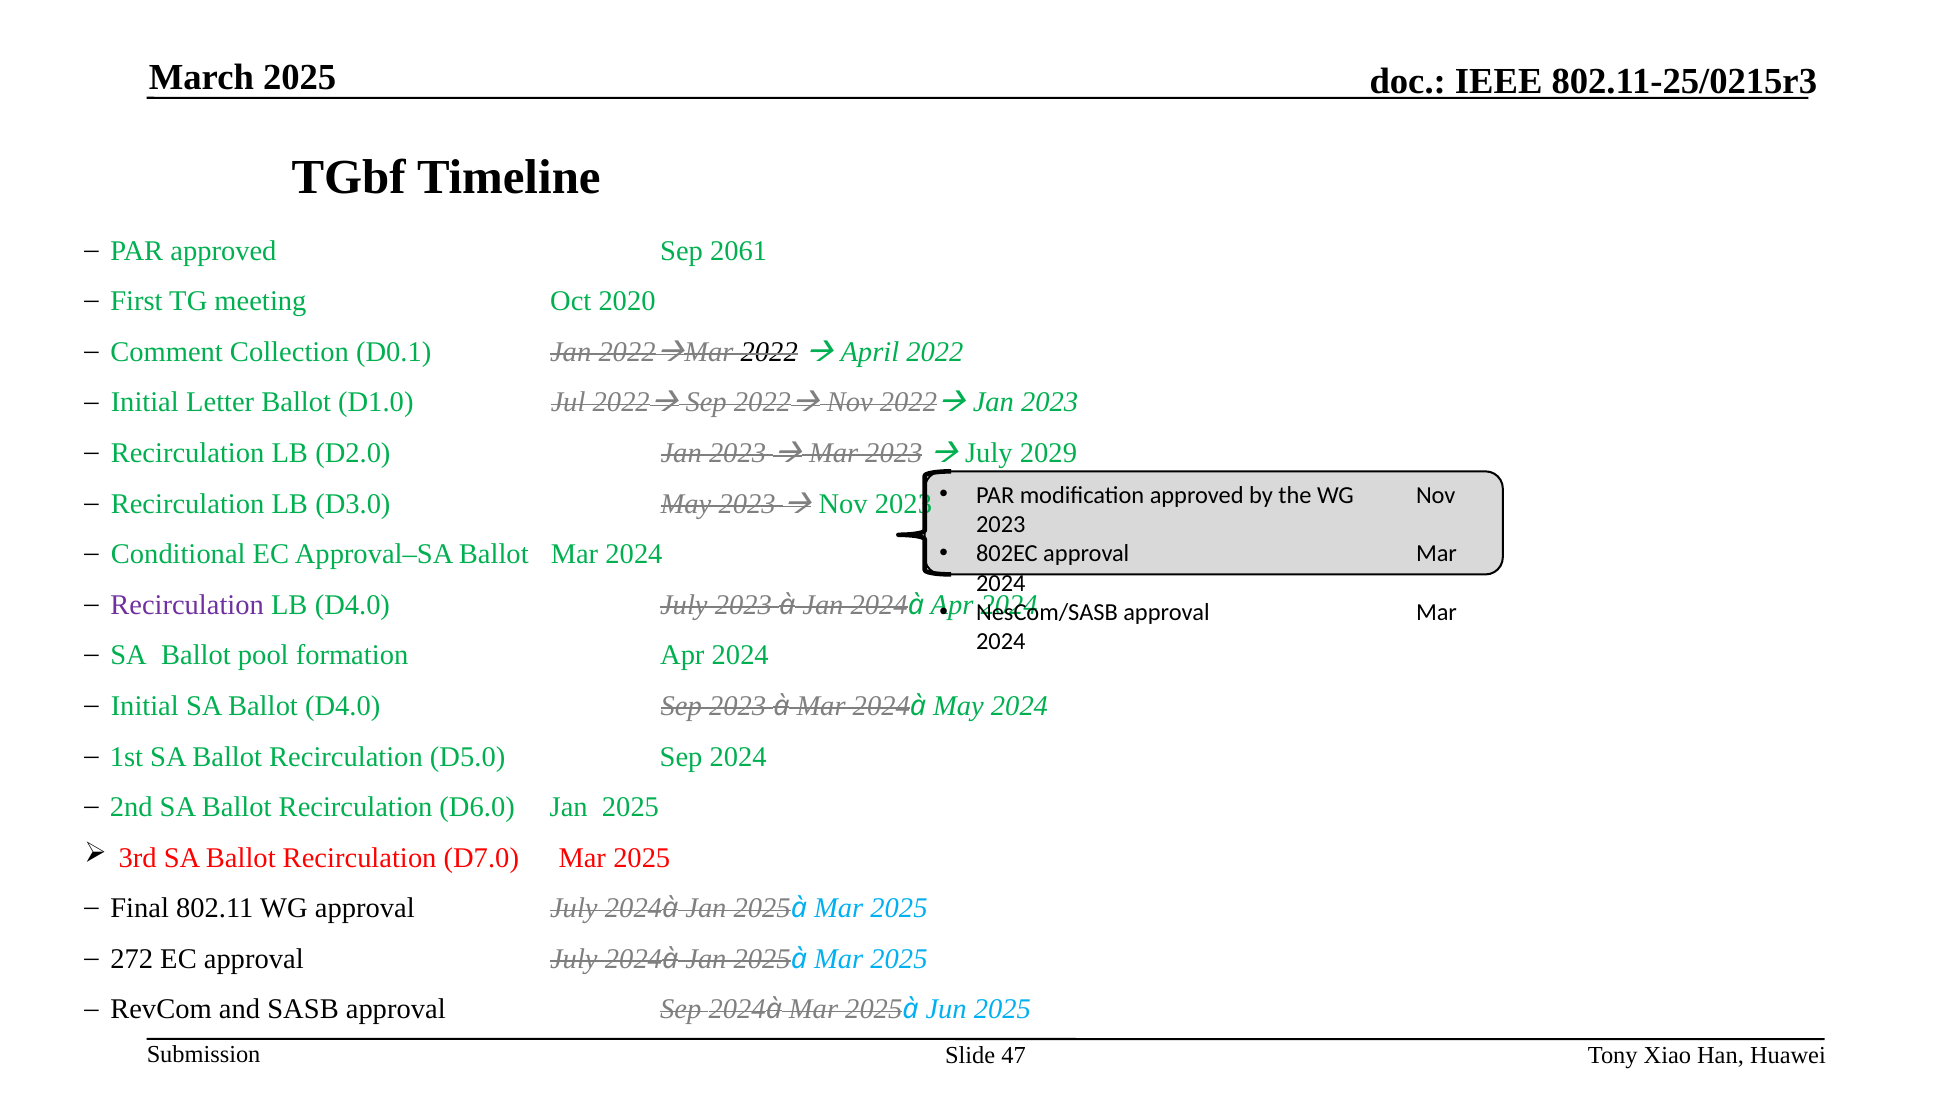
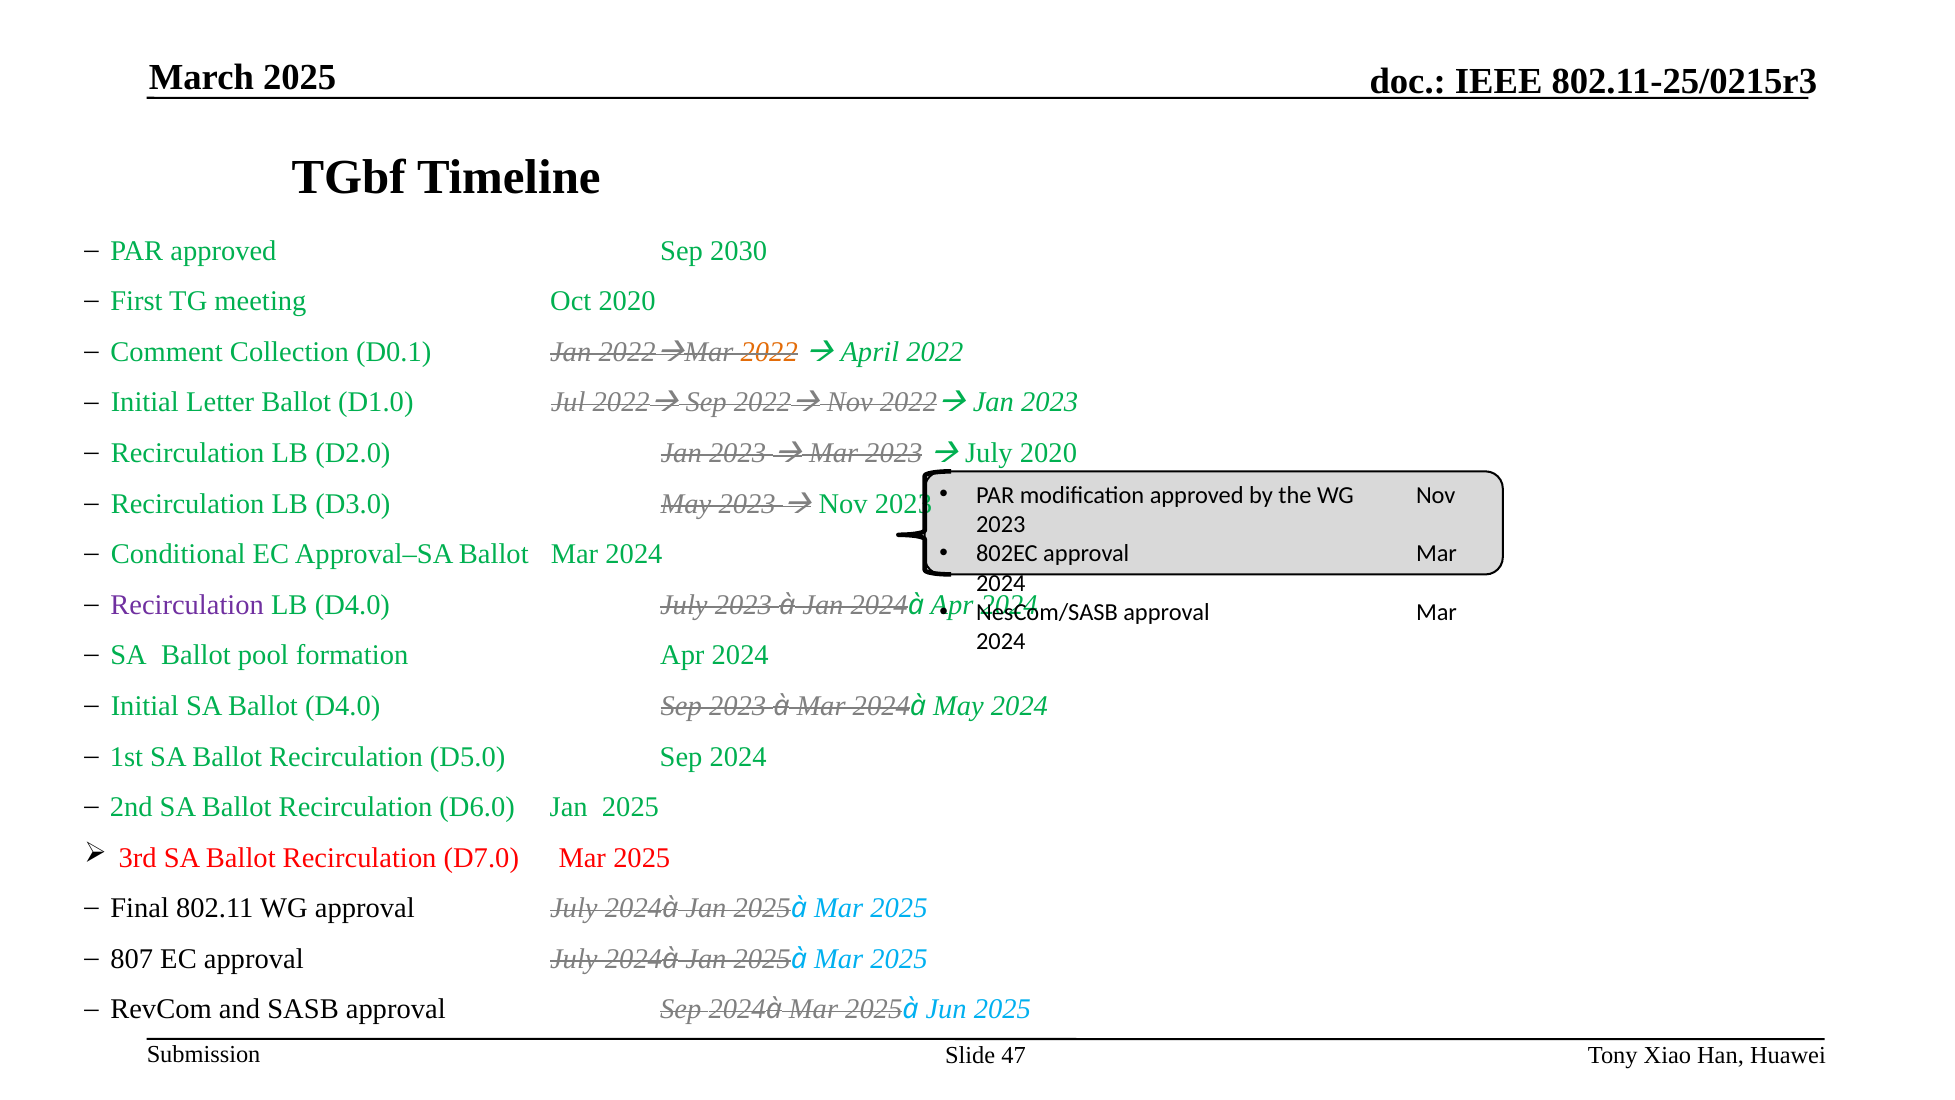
2061: 2061 -> 2030
2022 at (769, 352) colour: black -> orange
July 2029: 2029 -> 2020
272: 272 -> 807
